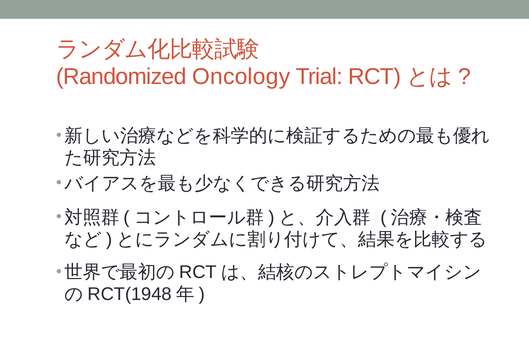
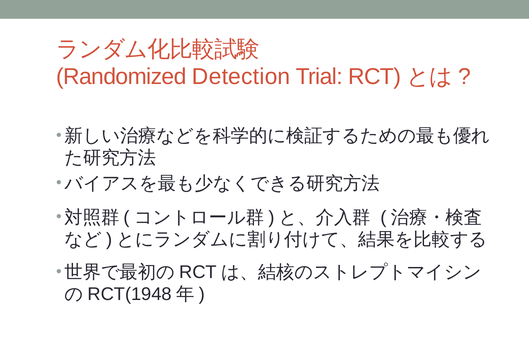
Oncology: Oncology -> Detection
